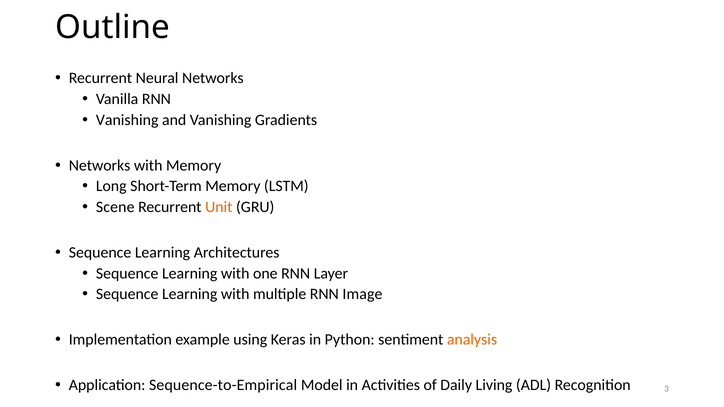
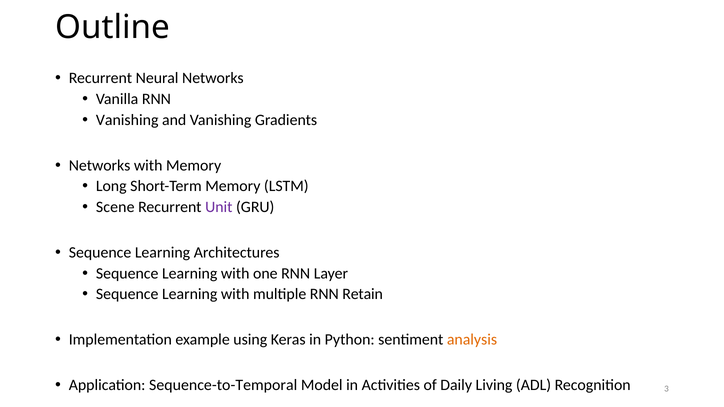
Unit colour: orange -> purple
Image: Image -> Retain
Sequence-to-Empirical: Sequence-to-Empirical -> Sequence-to-Temporal
